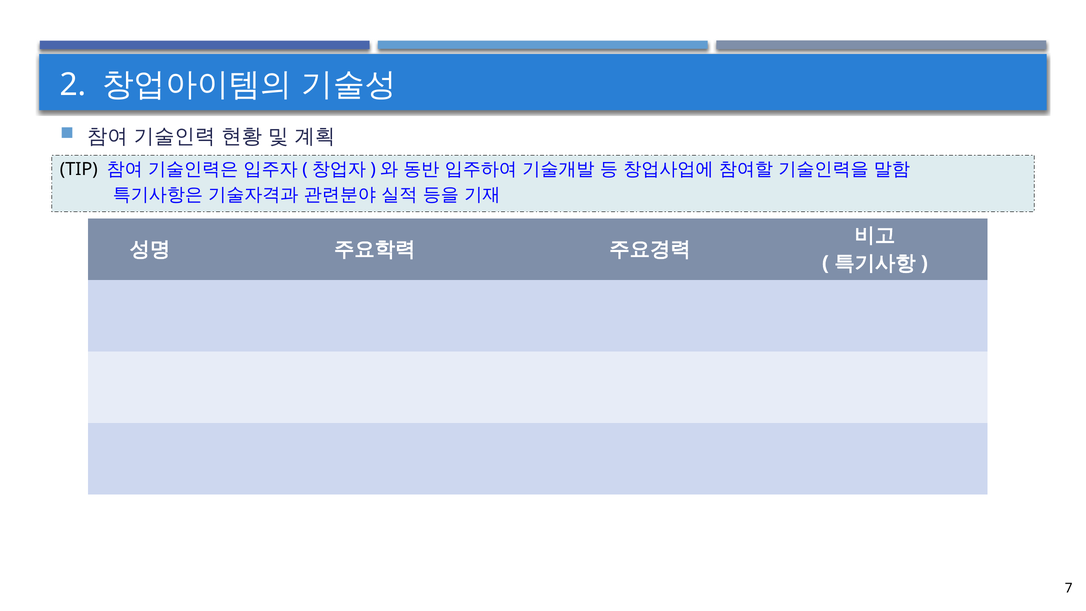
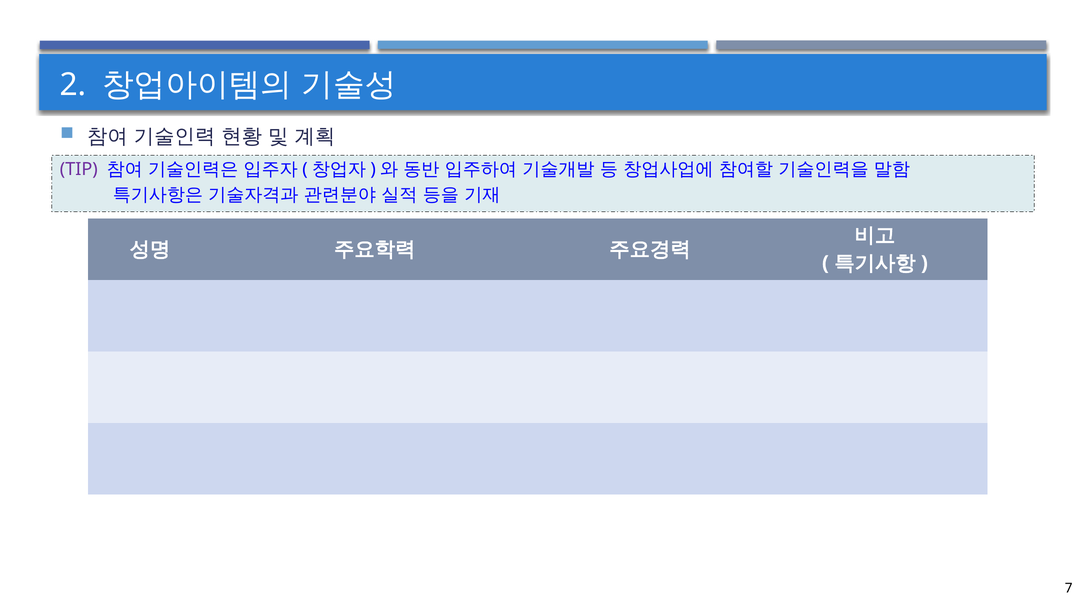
TIP colour: black -> purple
